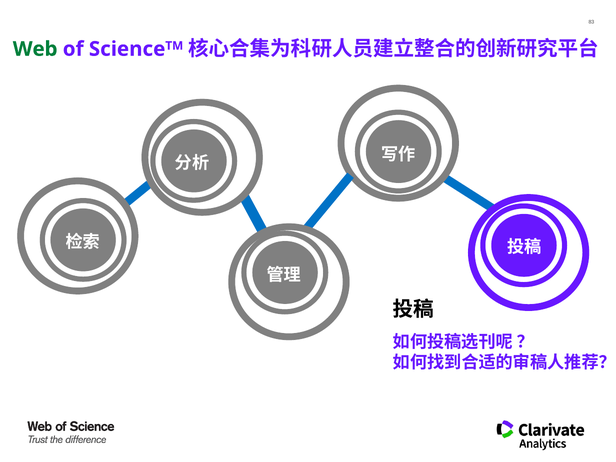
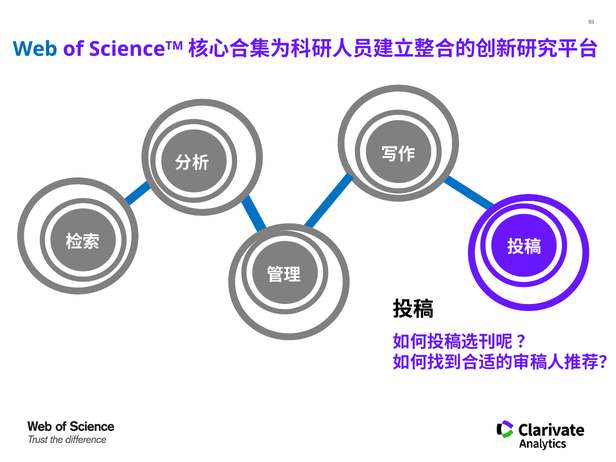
Web colour: green -> blue
